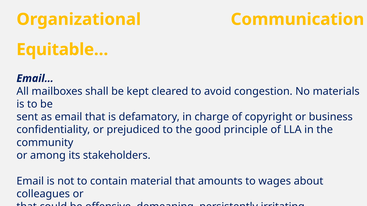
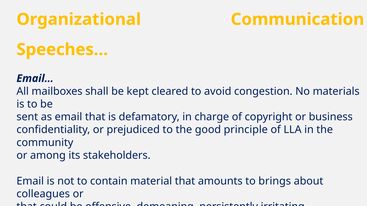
Equitable…: Equitable… -> Speeches…
wages: wages -> brings
